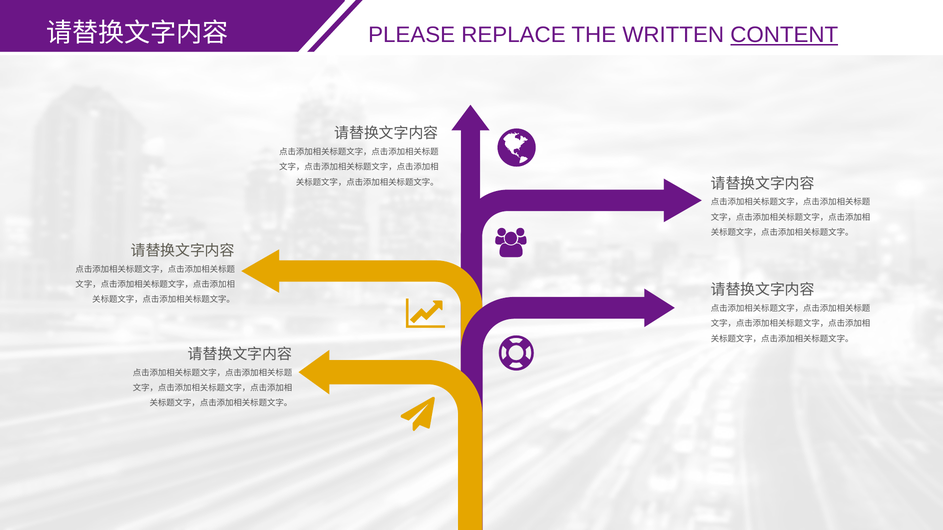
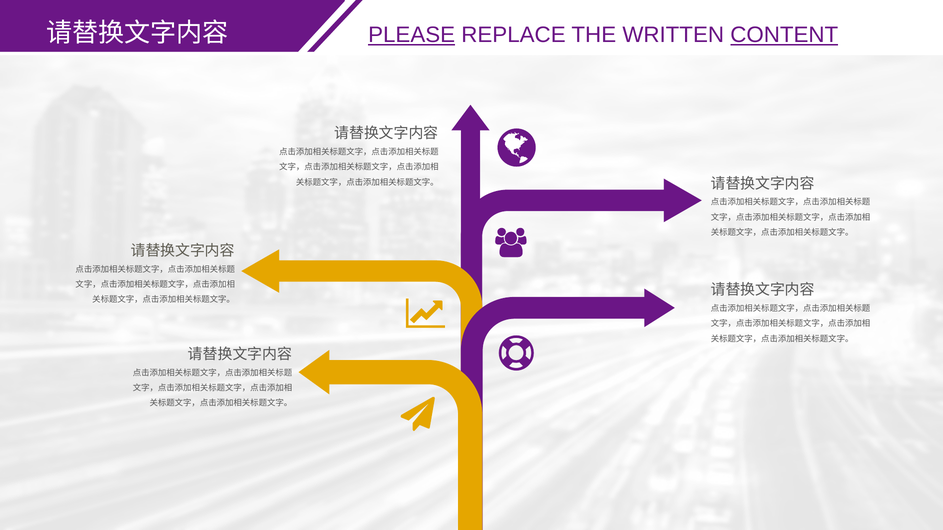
PLEASE underline: none -> present
